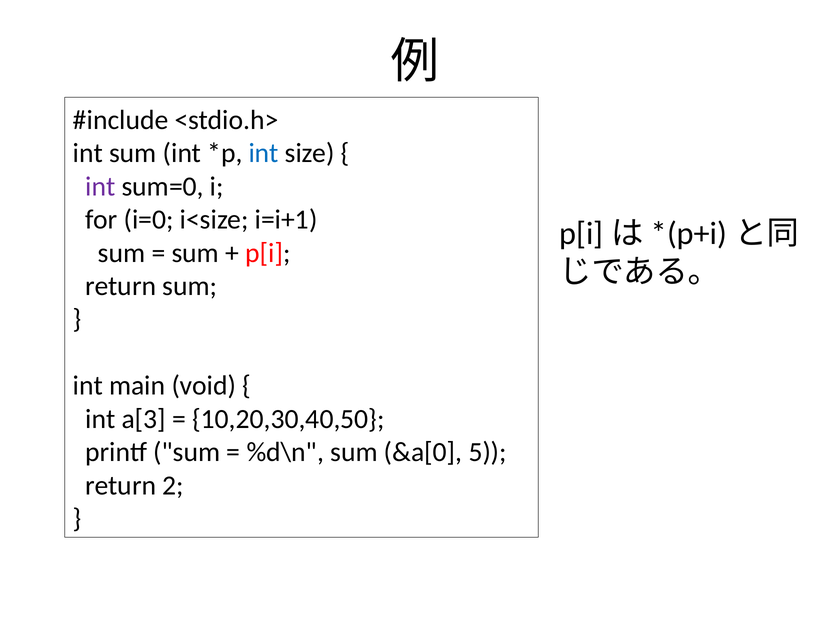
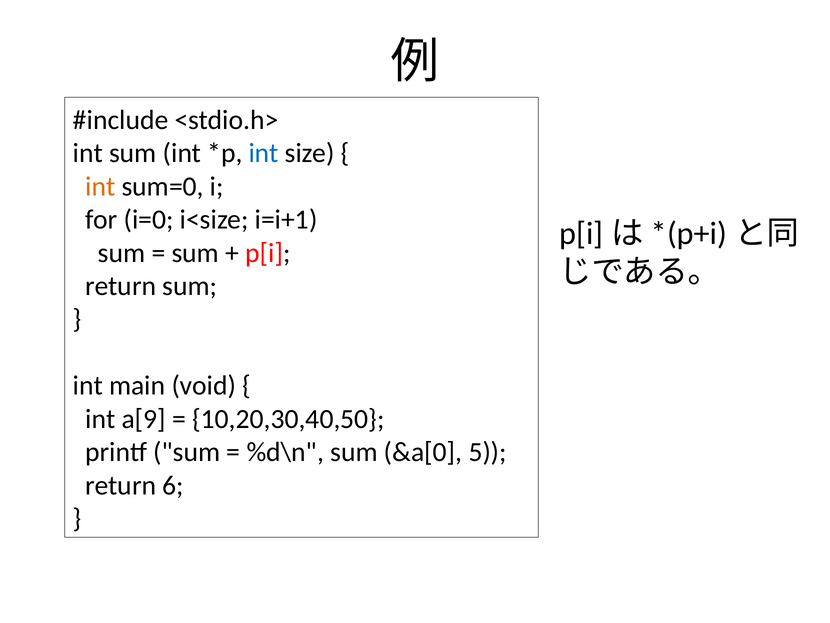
int at (100, 186) colour: purple -> orange
a[3: a[3 -> a[9
2: 2 -> 6
